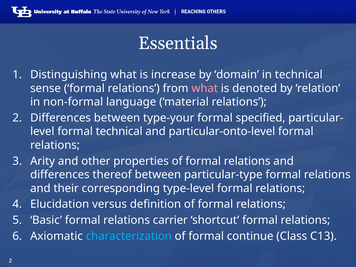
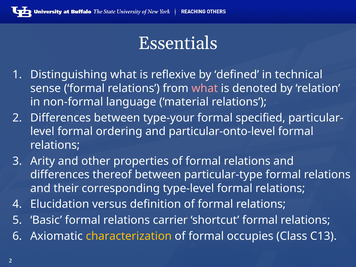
increase: increase -> reflexive
domain: domain -> defined
formal technical: technical -> ordering
characterization colour: light blue -> yellow
continue: continue -> occupies
